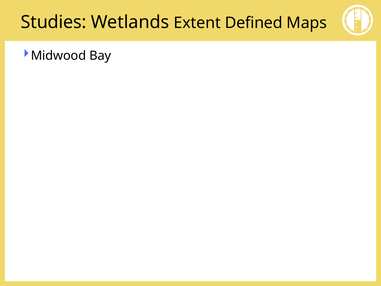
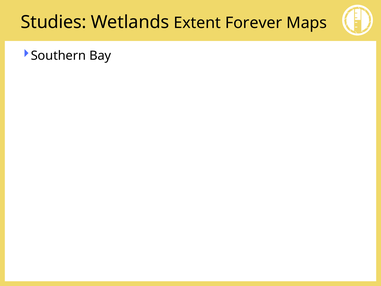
Defined: Defined -> Forever
Midwood: Midwood -> Southern
